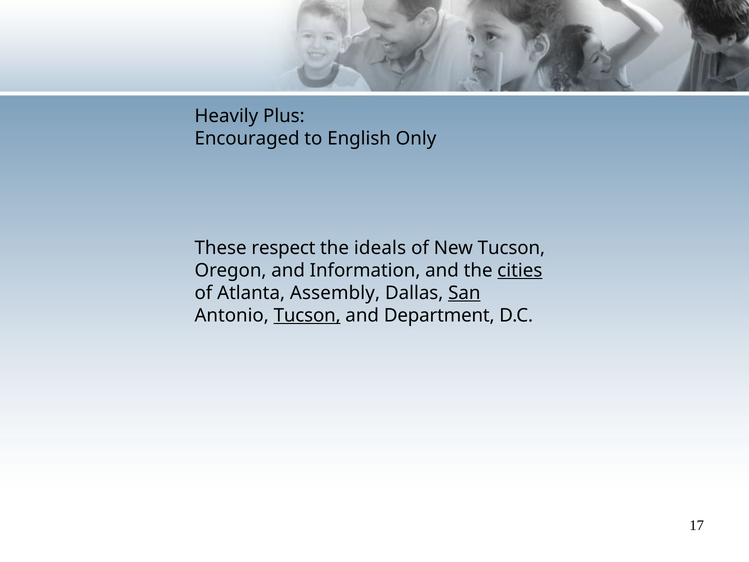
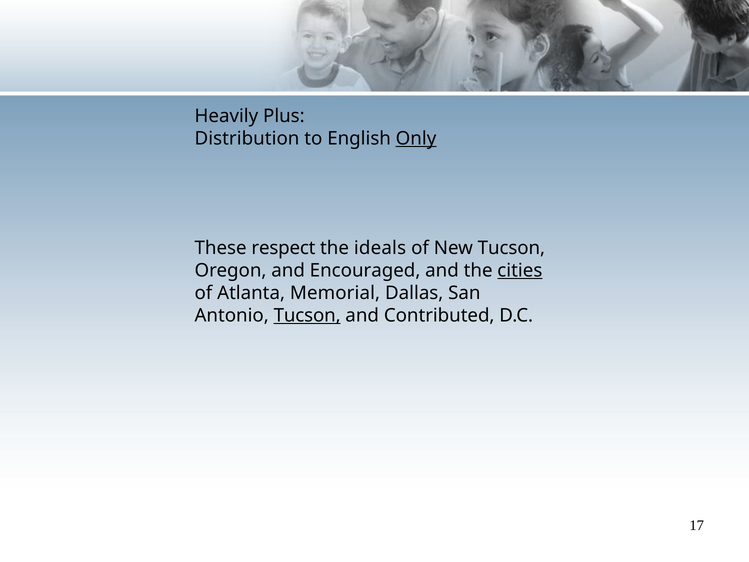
Encouraged: Encouraged -> Distribution
Only underline: none -> present
Information: Information -> Encouraged
Assembly: Assembly -> Memorial
San underline: present -> none
Department: Department -> Contributed
